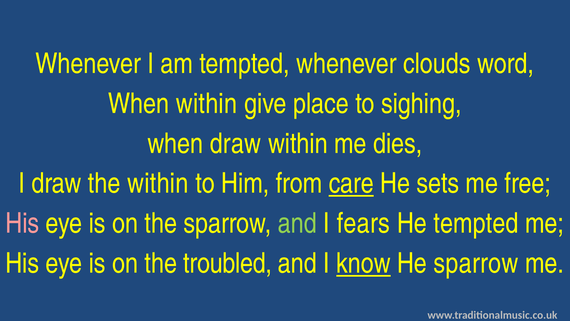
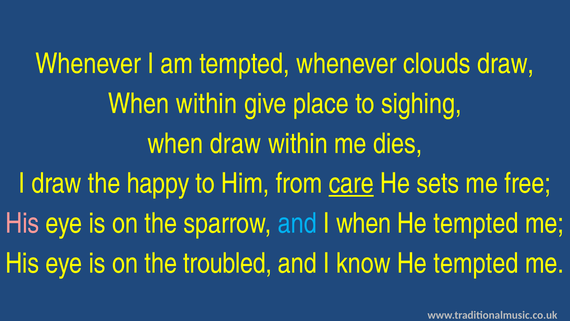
clouds word: word -> draw
the within: within -> happy
and at (297, 223) colour: light green -> light blue
I fears: fears -> when
know underline: present -> none
sparrow at (476, 263): sparrow -> tempted
